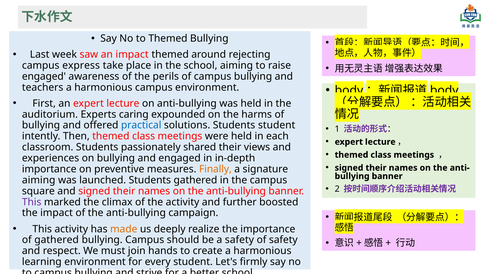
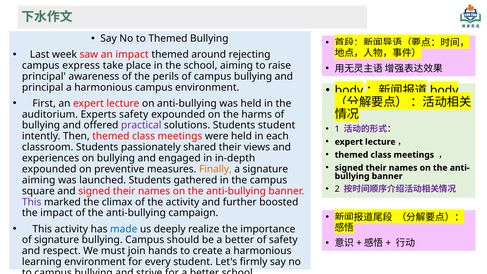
engaged at (44, 76): engaged -> principal
teachers at (43, 87): teachers -> principal
Experts caring: caring -> safety
practical colour: blue -> purple
importance at (49, 169): importance -> expounded
made colour: orange -> blue
of gathered: gathered -> signature
be a safety: safety -> better
